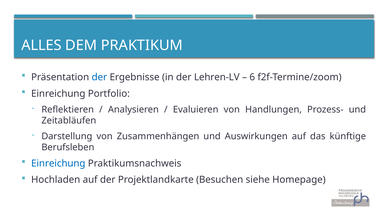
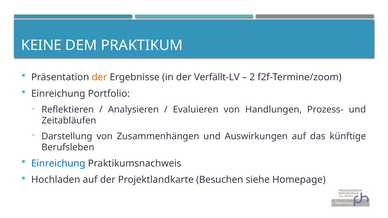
ALLES: ALLES -> KEINE
der at (99, 77) colour: blue -> orange
Lehren-LV: Lehren-LV -> Verfällt-LV
6: 6 -> 2
